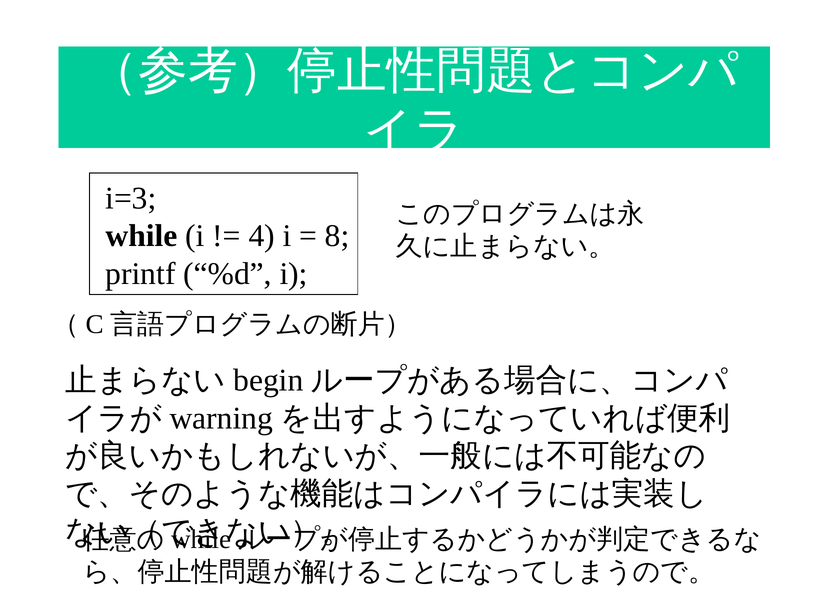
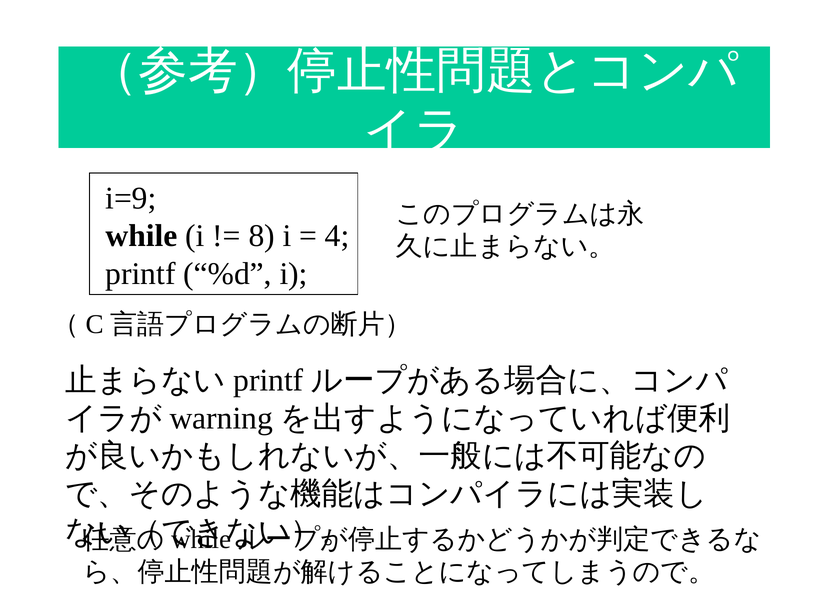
i=3: i=3 -> i=9
4: 4 -> 8
8: 8 -> 4
begin at (268, 381): begin -> printf
